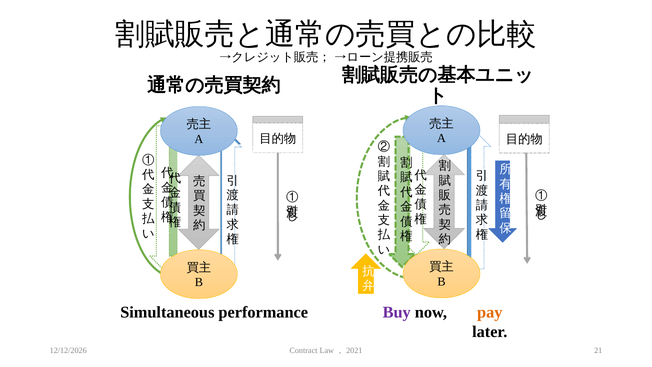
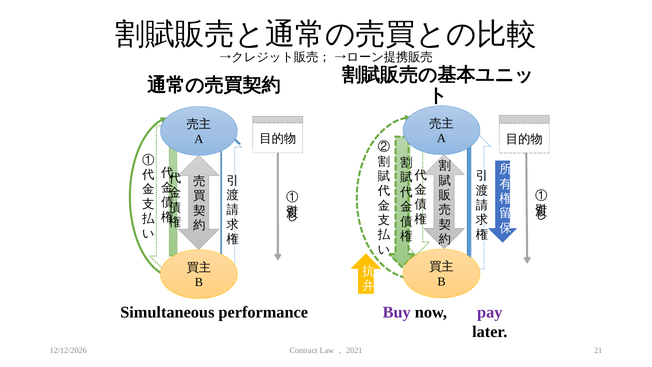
pay colour: orange -> purple
